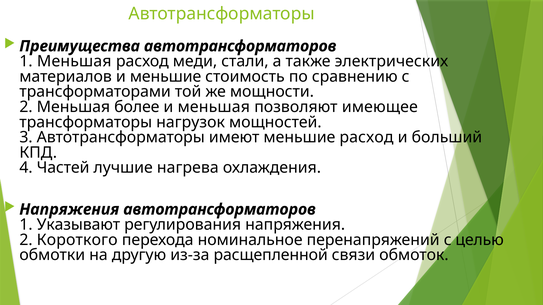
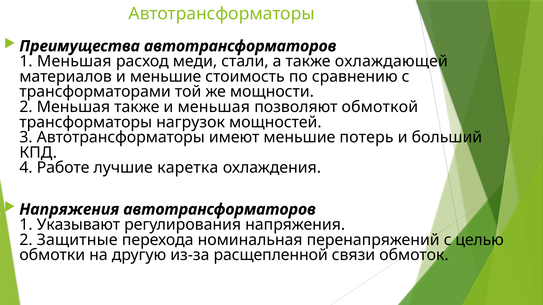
электрических: электрических -> охлаждающей
Меньшая более: более -> также
имеющее: имеющее -> обмоткой
меньшие расход: расход -> потерь
Частей: Частей -> Работе
нагрева: нагрева -> каретка
Короткого: Короткого -> Защитные
номинальное: номинальное -> номинальная
